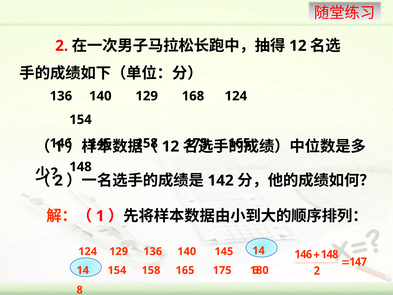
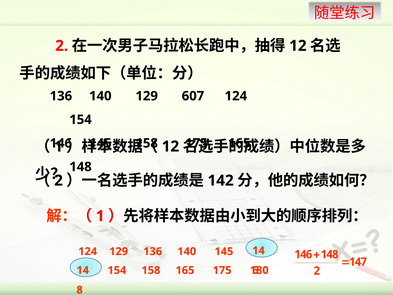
168: 168 -> 607
